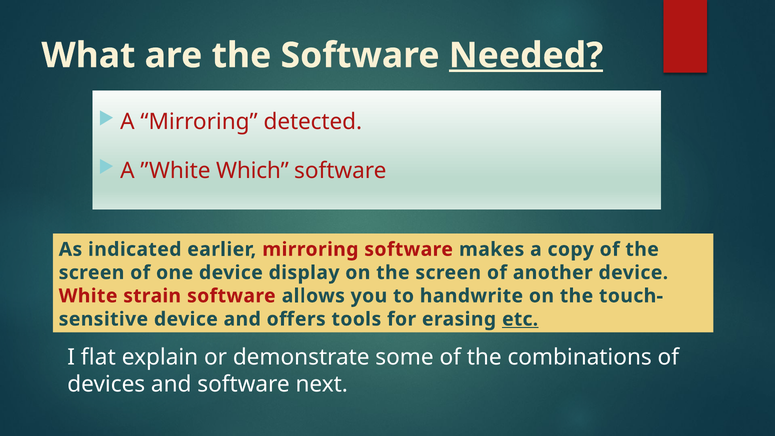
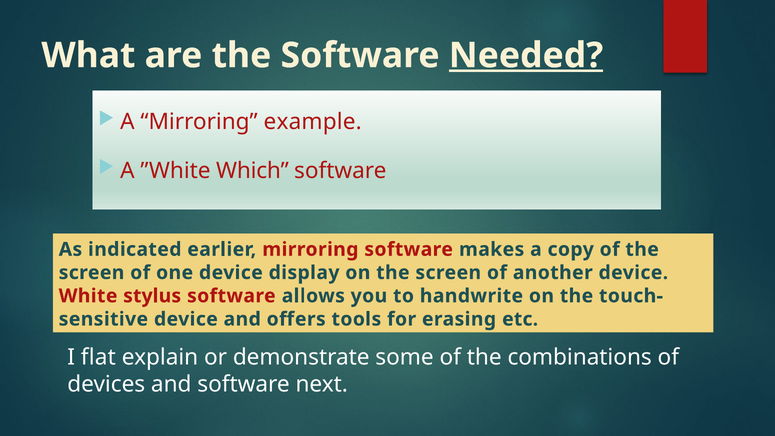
detected: detected -> example
strain: strain -> stylus
etc underline: present -> none
